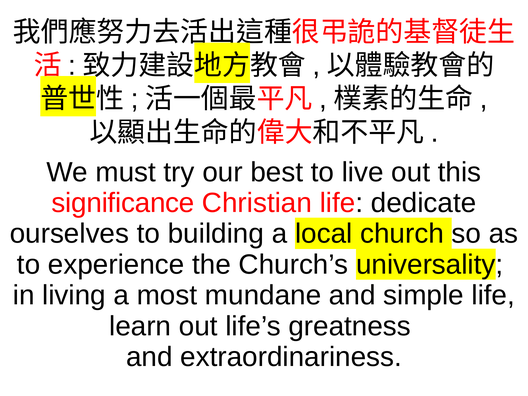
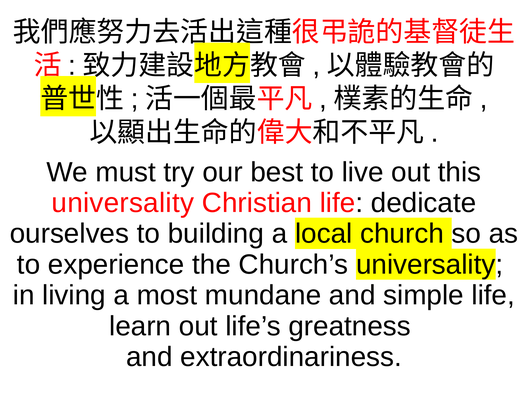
significance at (123, 203): significance -> universality
